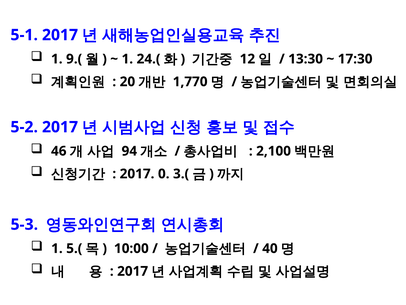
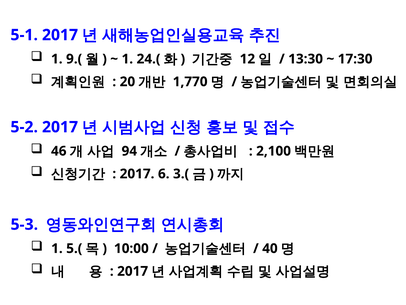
0: 0 -> 6
